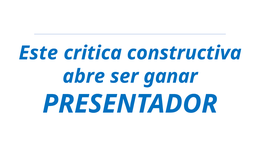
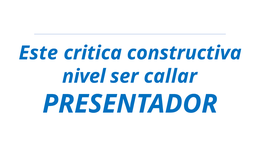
abre: abre -> nivel
ganar: ganar -> callar
